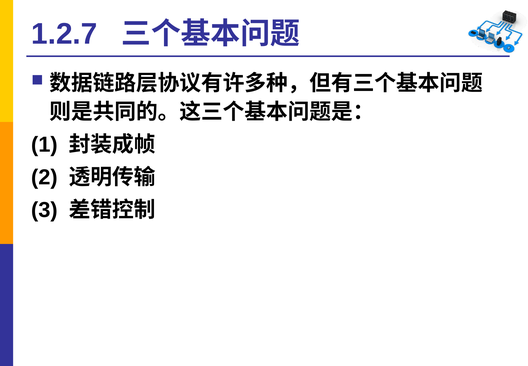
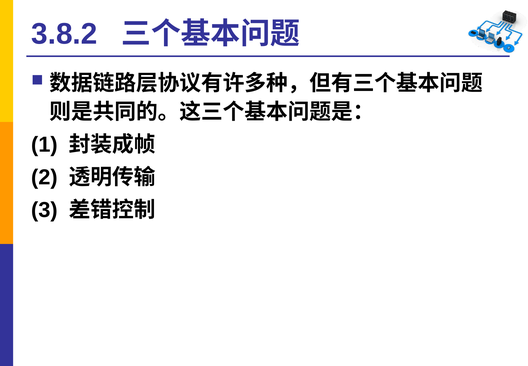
1.2.7: 1.2.7 -> 3.8.2
